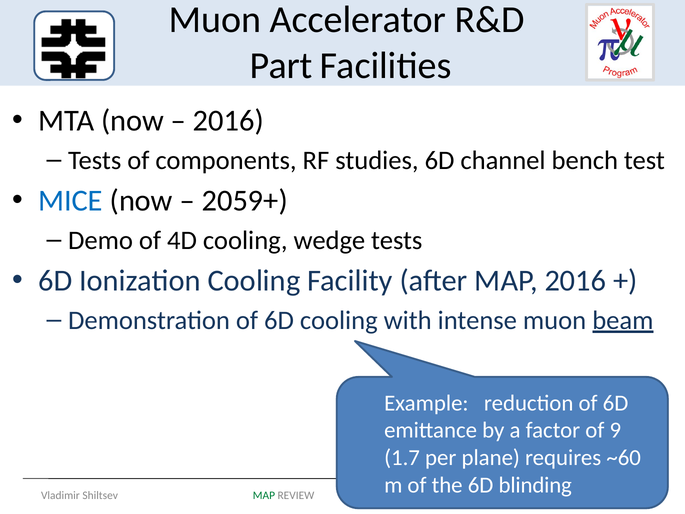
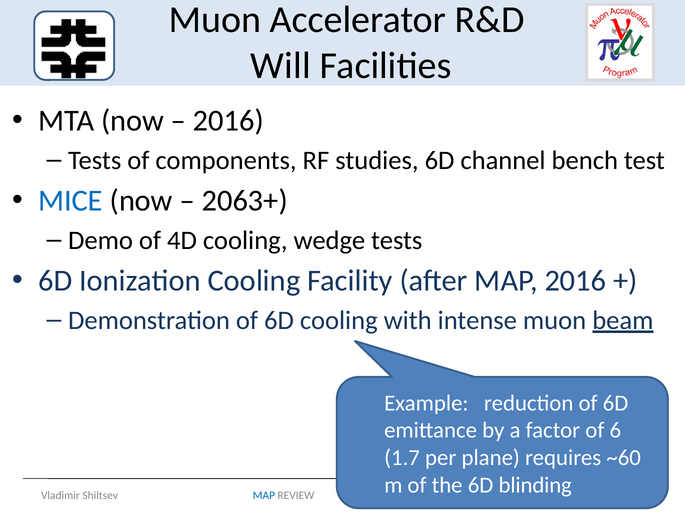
Part: Part -> Will
2059+: 2059+ -> 2063+
9: 9 -> 6
MAP at (264, 495) colour: green -> blue
